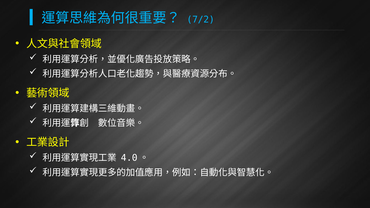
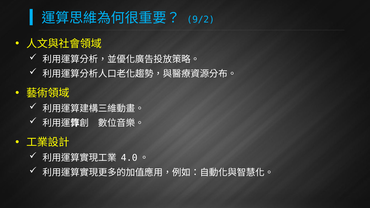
7/2: 7/2 -> 9/2
